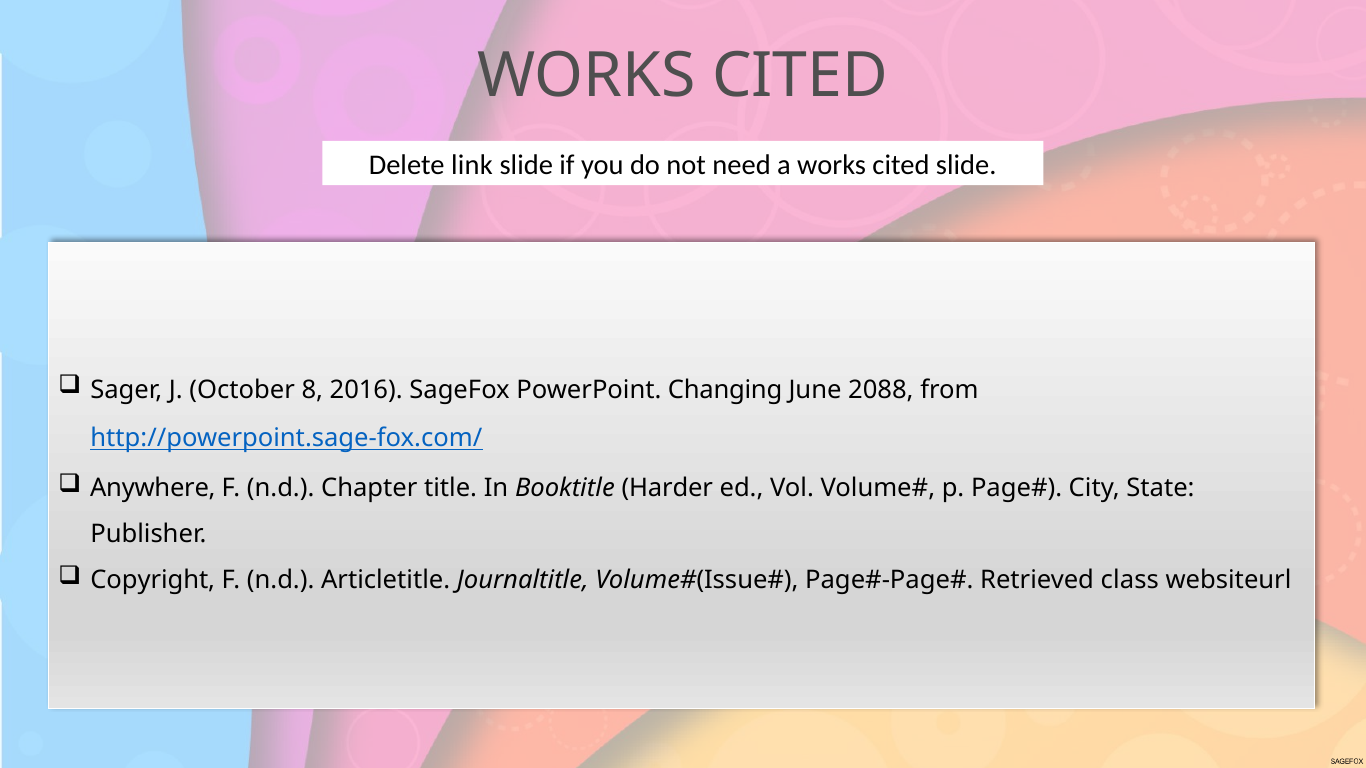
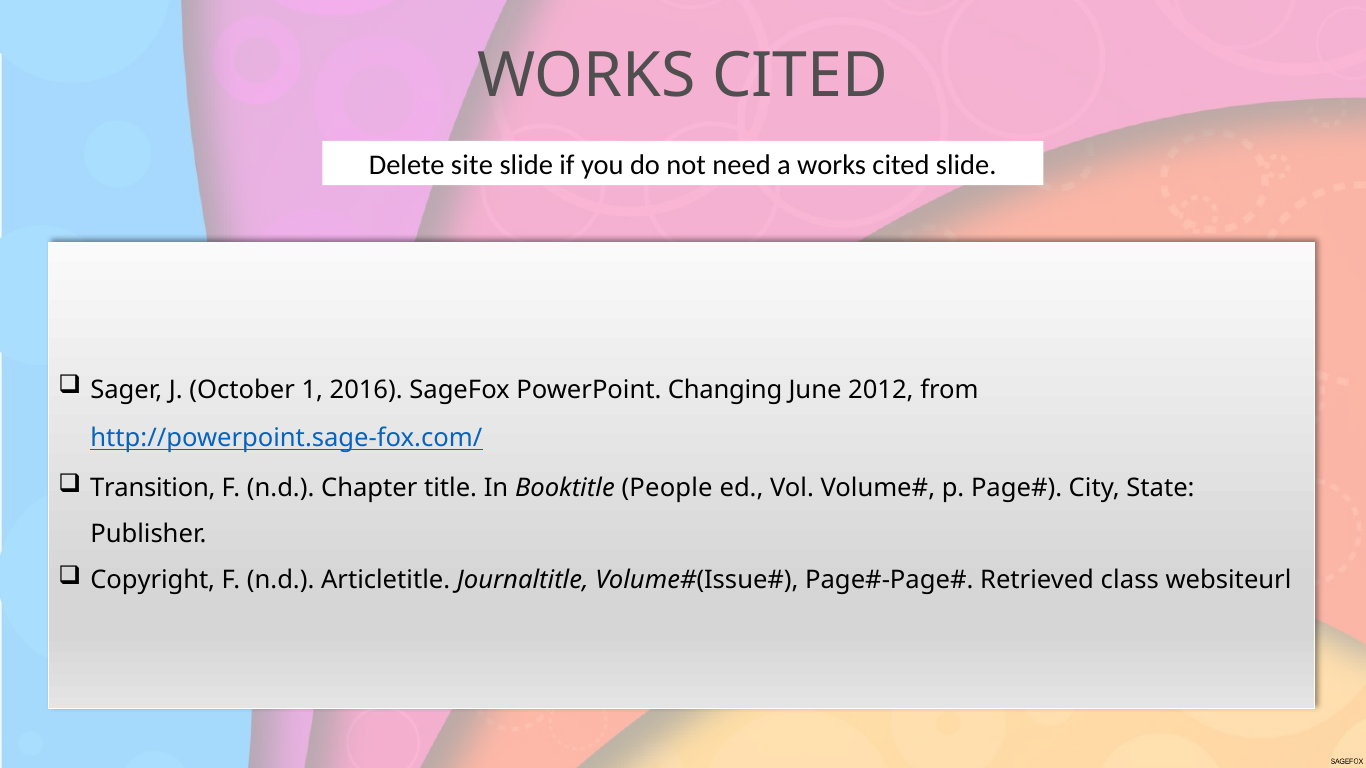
link: link -> site
8: 8 -> 1
2088: 2088 -> 2012
Anywhere: Anywhere -> Transition
Harder: Harder -> People
